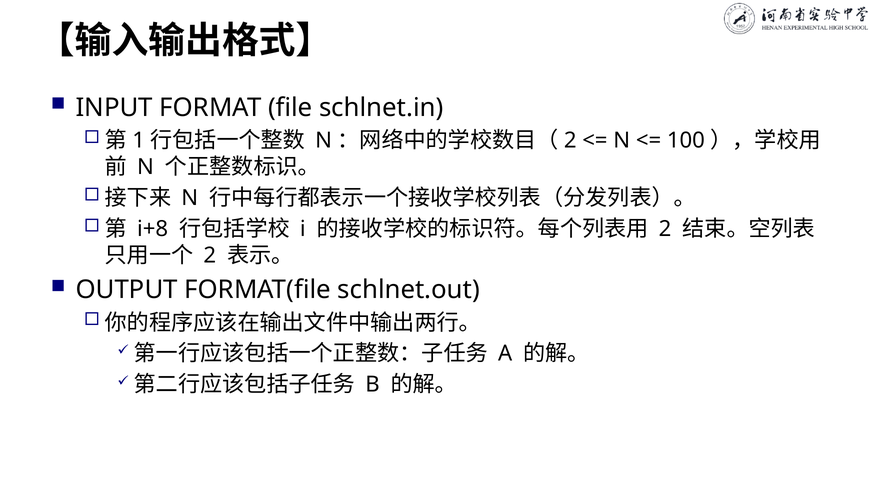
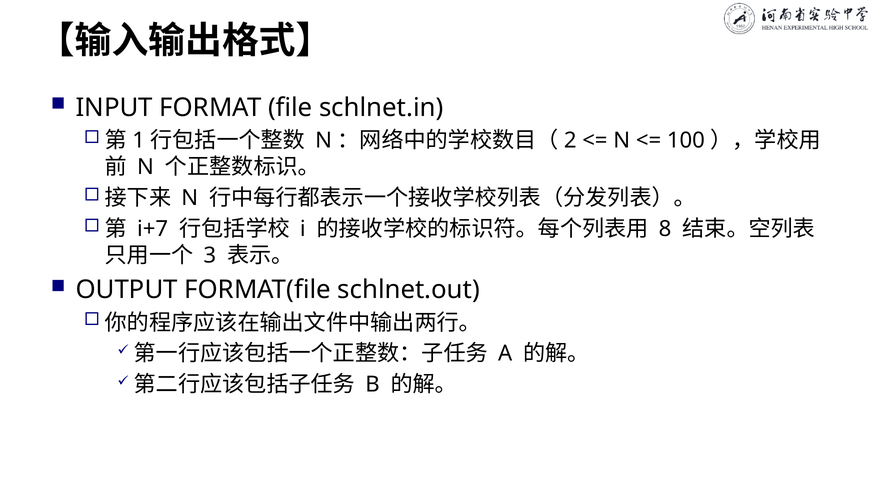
i+8: i+8 -> i+7
2 at (665, 229): 2 -> 8
2 at (210, 255): 2 -> 3
